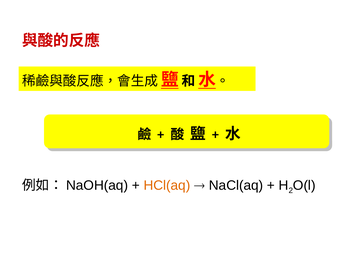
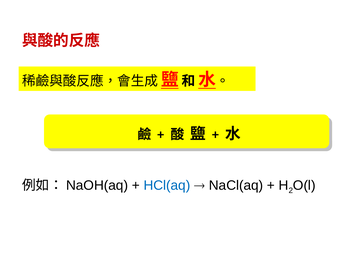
HCl(aq colour: orange -> blue
